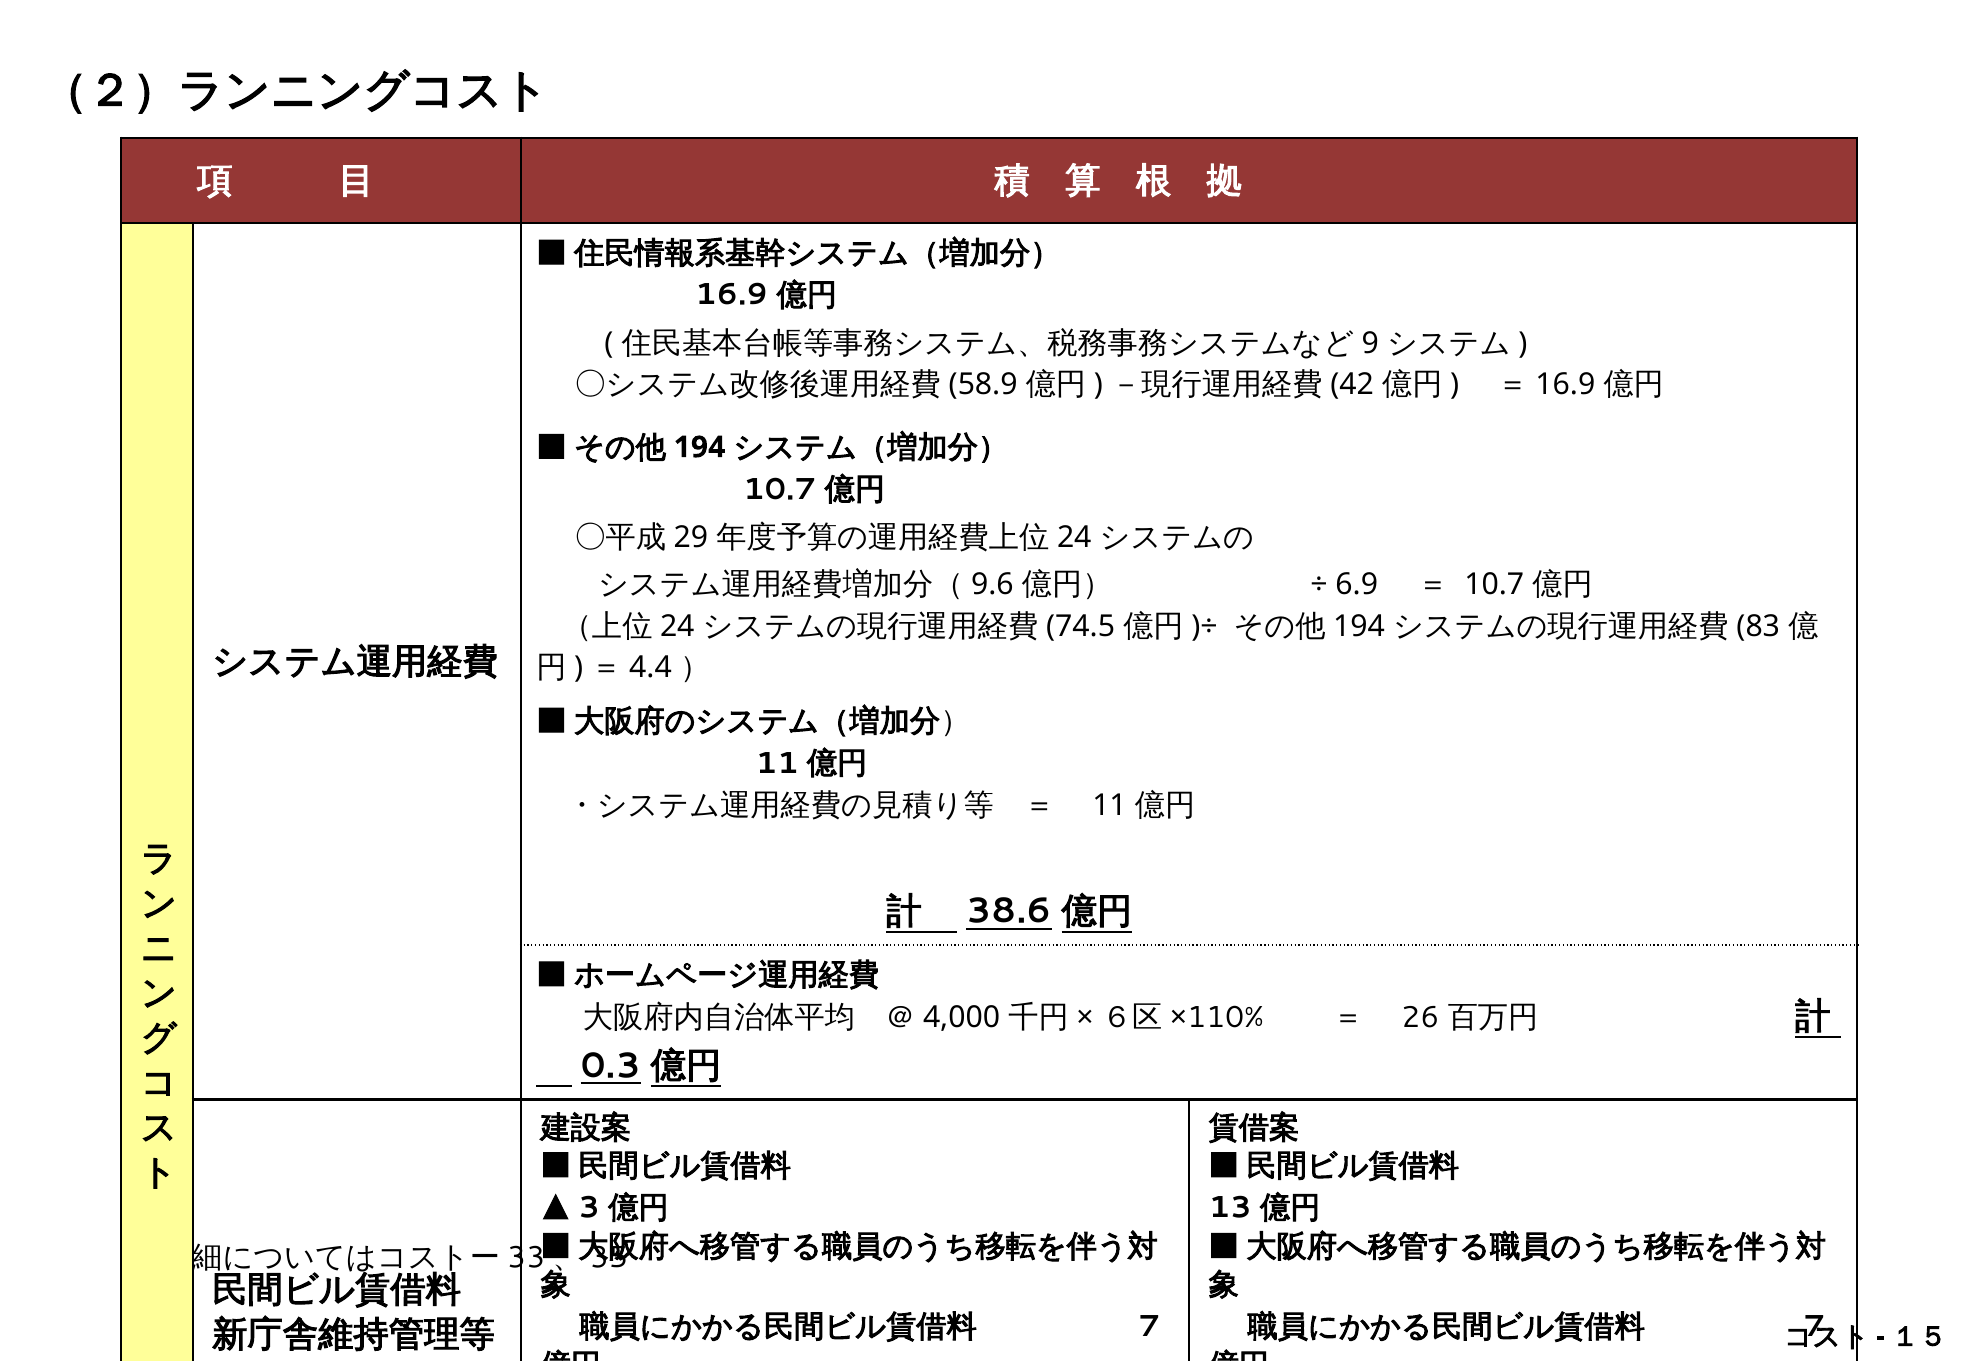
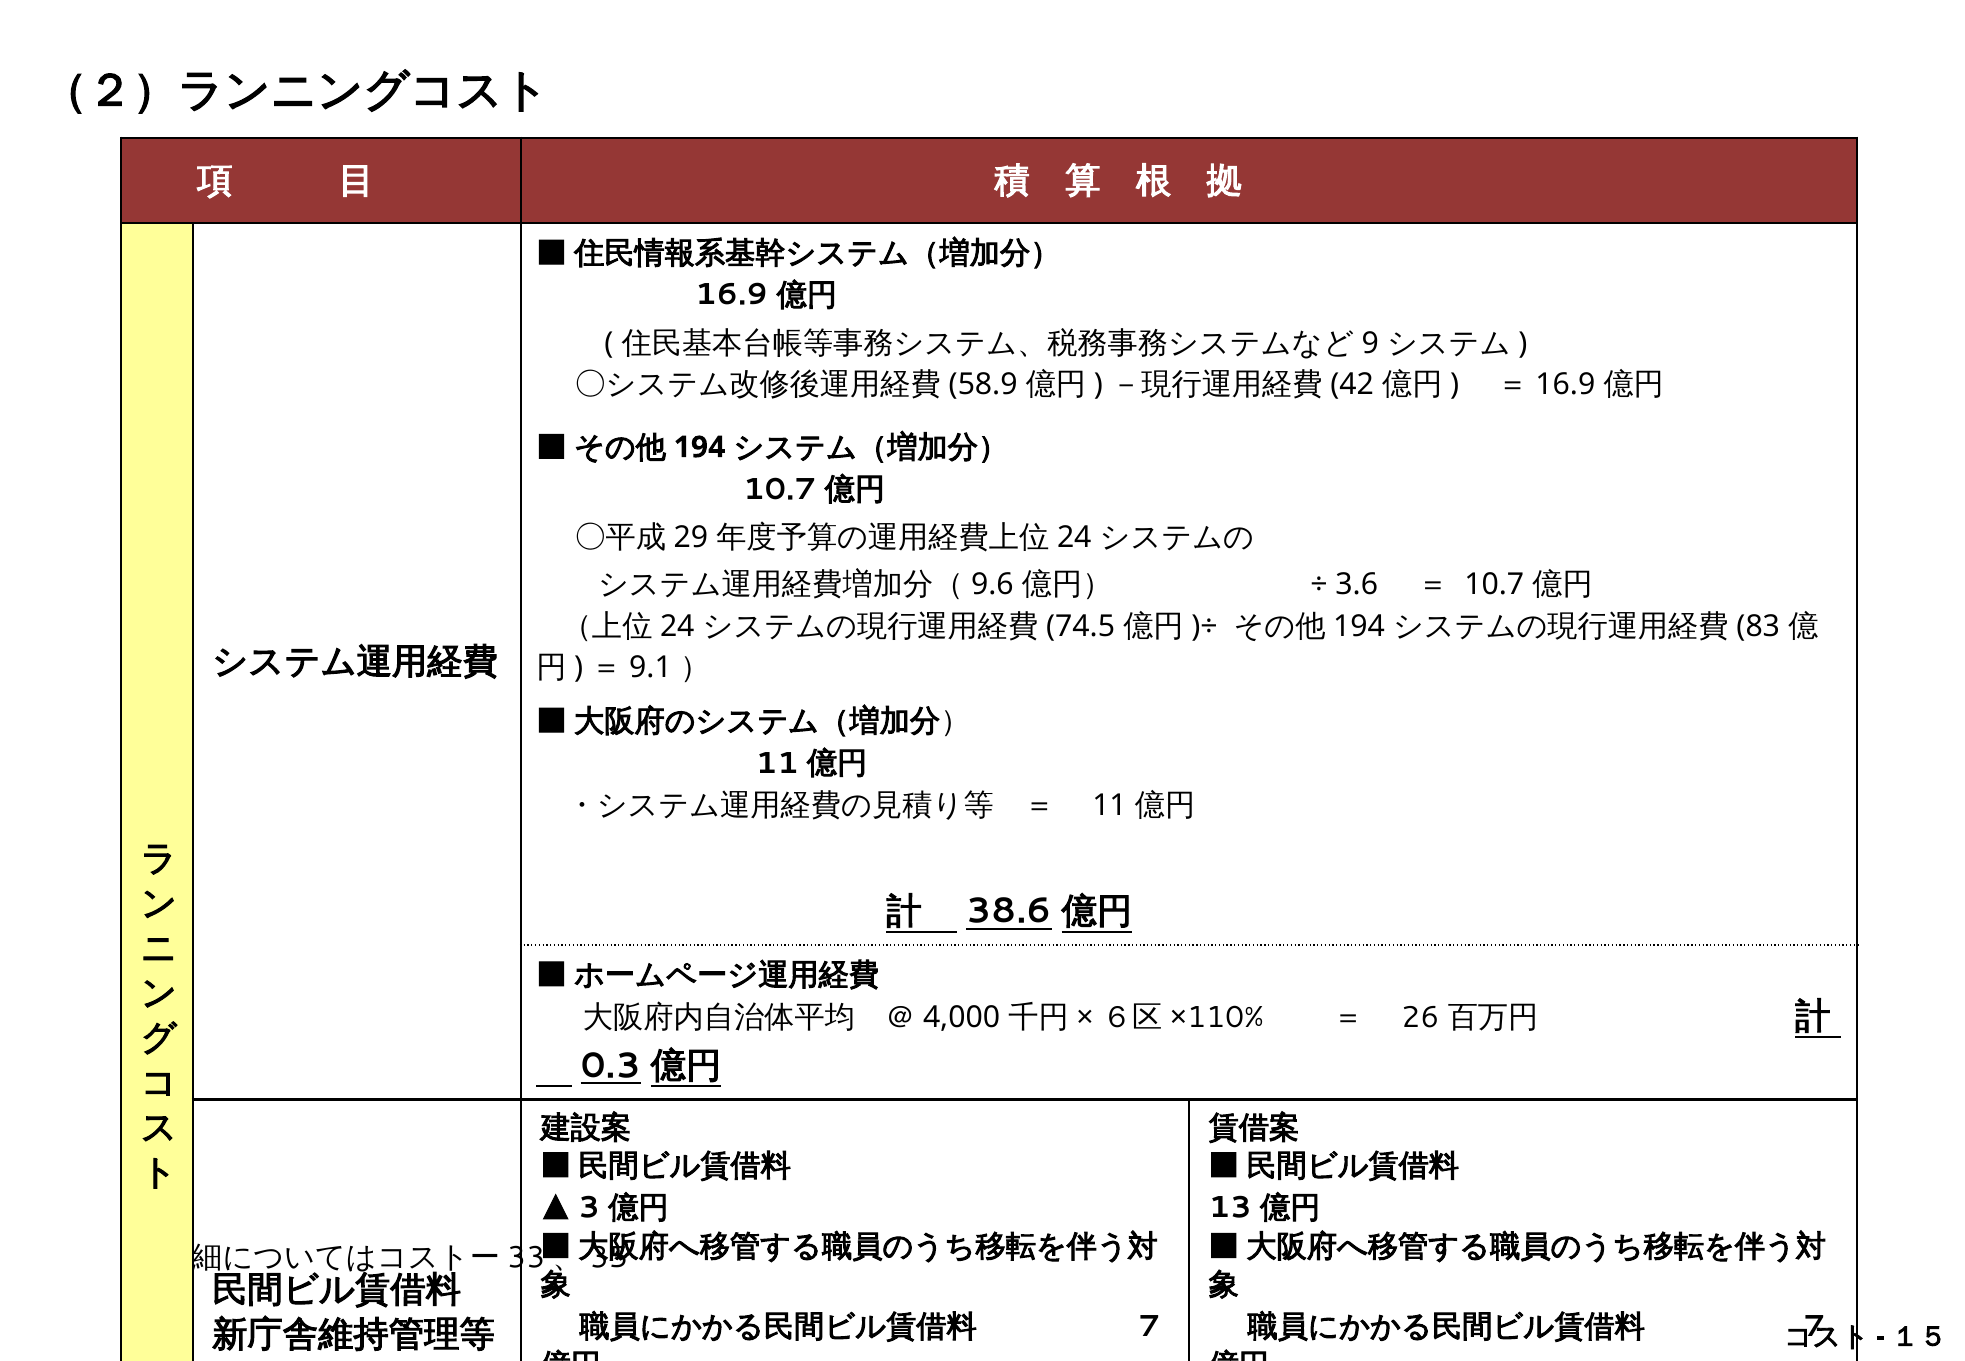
6.9: 6.9 -> 3.6
4.4: 4.4 -> 9.1
